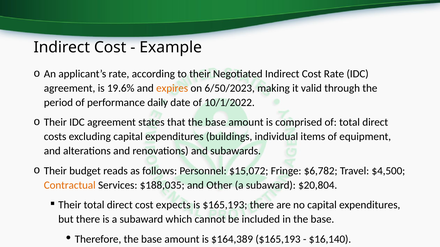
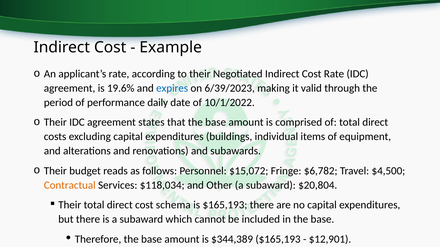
expires colour: orange -> blue
6/50/2023: 6/50/2023 -> 6/39/2023
$188,035: $188,035 -> $118,034
expects: expects -> schema
$164,389: $164,389 -> $344,389
$16,140: $16,140 -> $12,901
